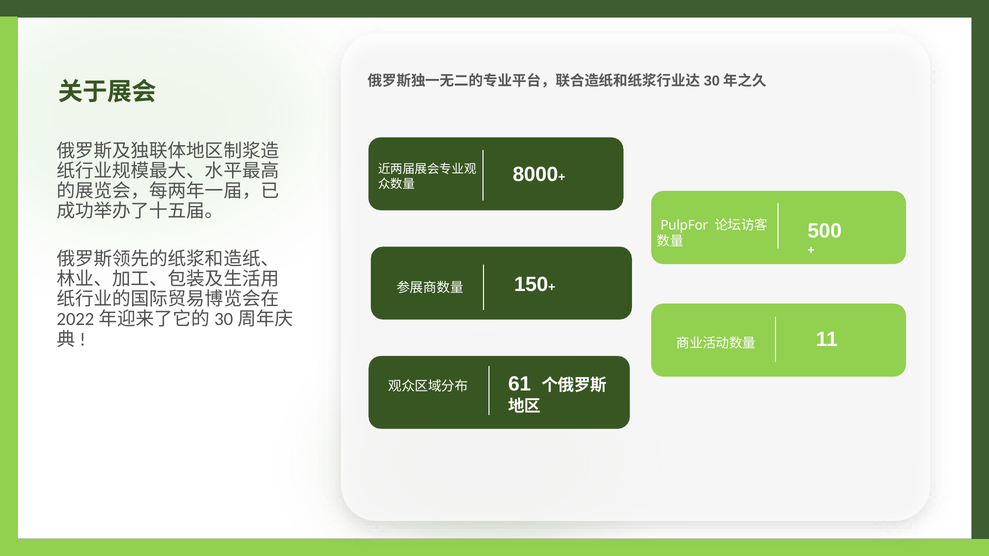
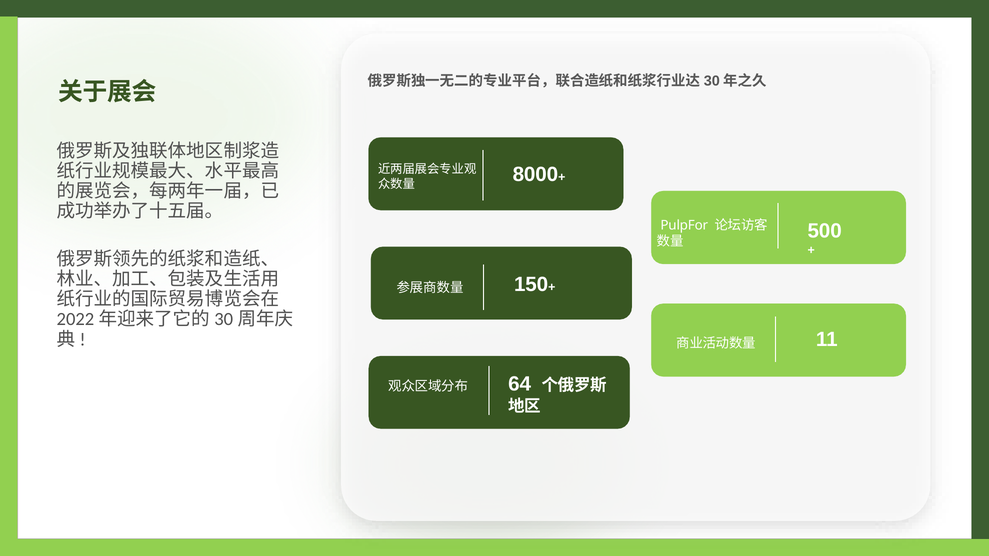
61: 61 -> 64
